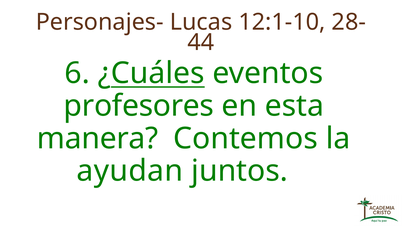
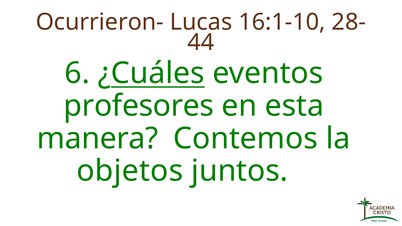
Personajes-: Personajes- -> Ocurrieron-
12:1-10: 12:1-10 -> 16:1-10
ayudan: ayudan -> objetos
